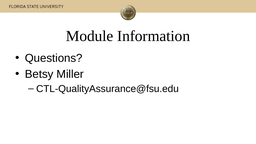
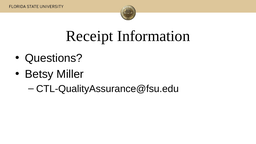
Module: Module -> Receipt
